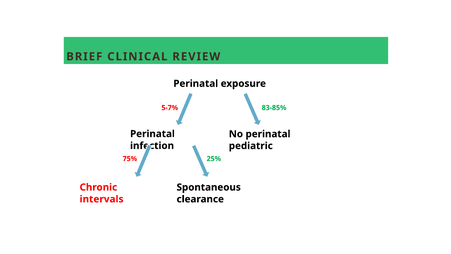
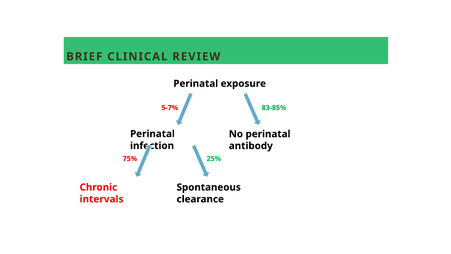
pediatric: pediatric -> antibody
